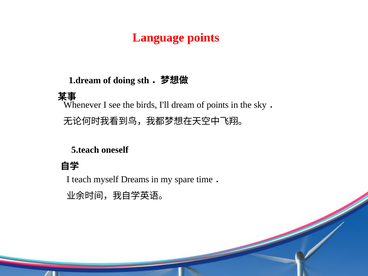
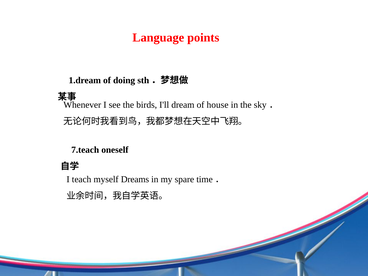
of points: points -> house
5.teach: 5.teach -> 7.teach
